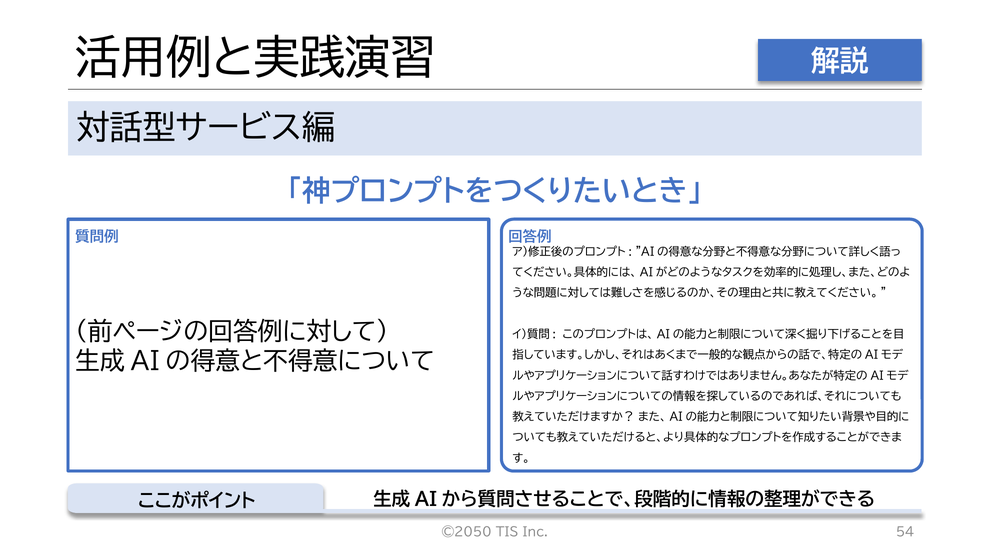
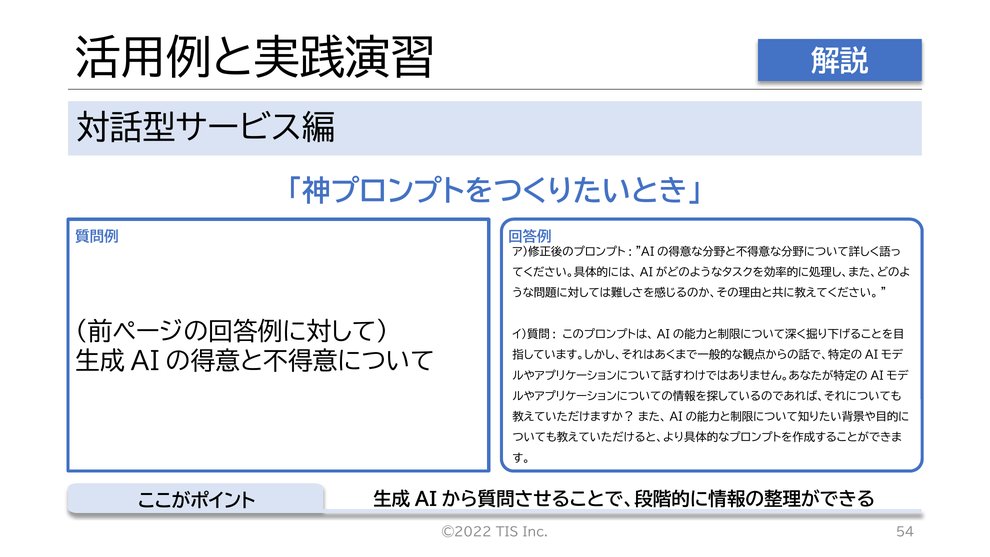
©2050: ©2050 -> ©2022
